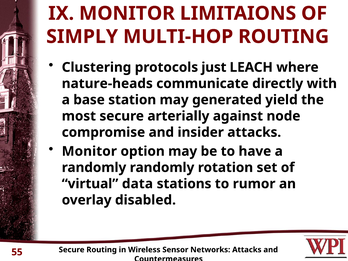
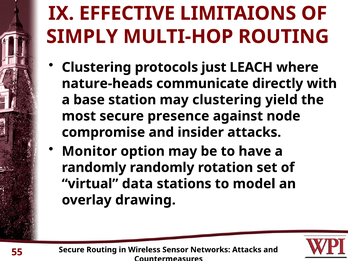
IX MONITOR: MONITOR -> EFFECTIVE
may generated: generated -> clustering
arterially: arterially -> presence
rumor: rumor -> model
disabled: disabled -> drawing
